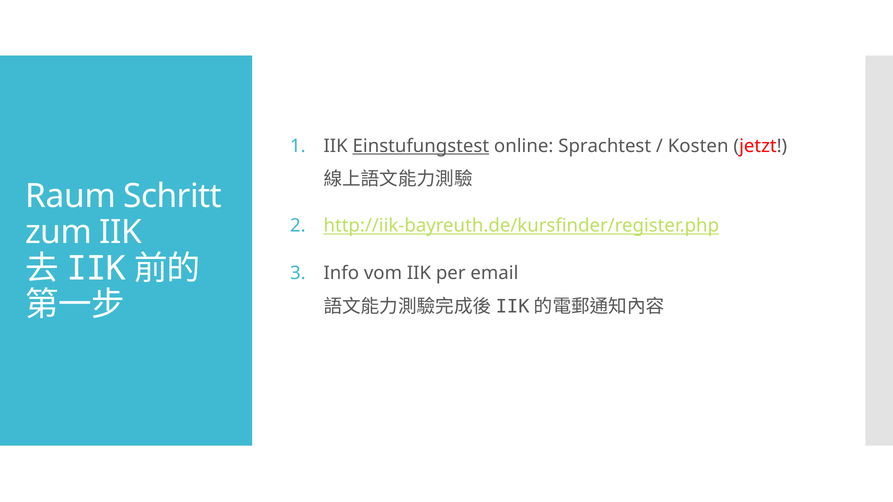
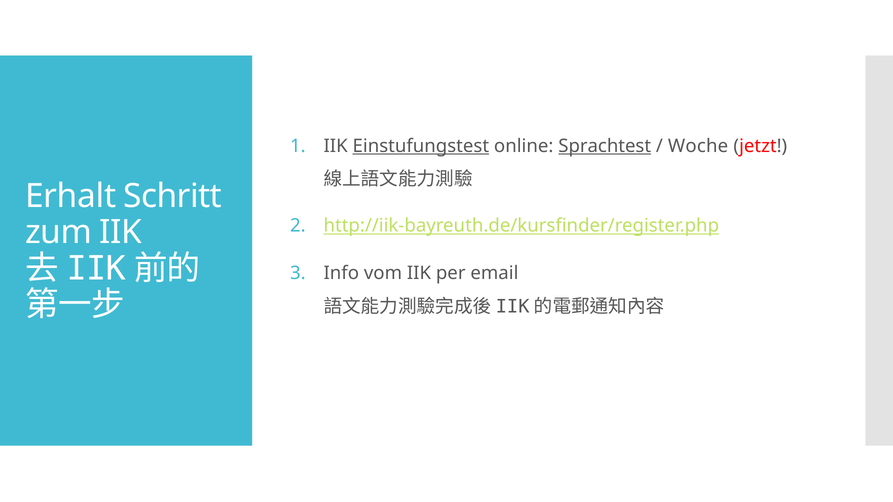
Sprachtest underline: none -> present
Kosten: Kosten -> Woche
Raum: Raum -> Erhalt
